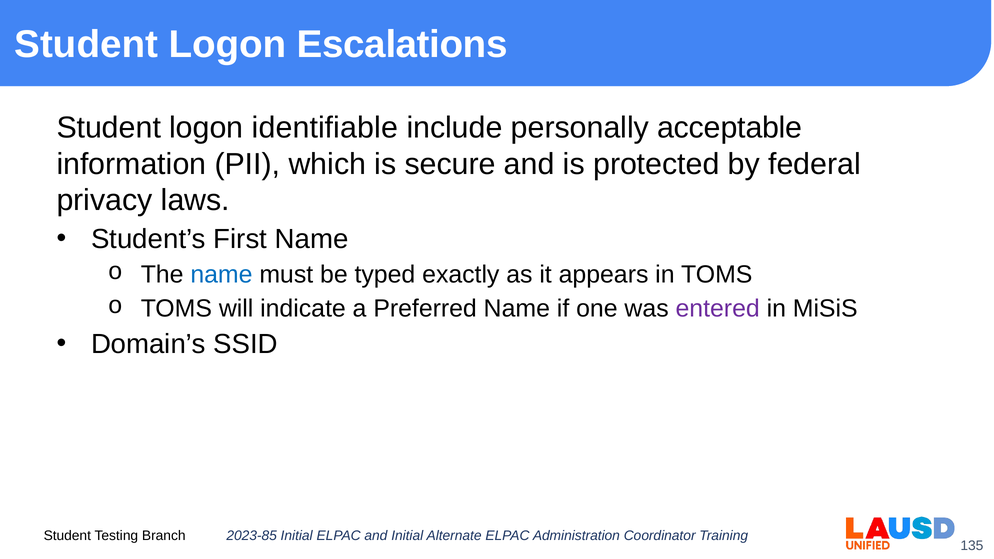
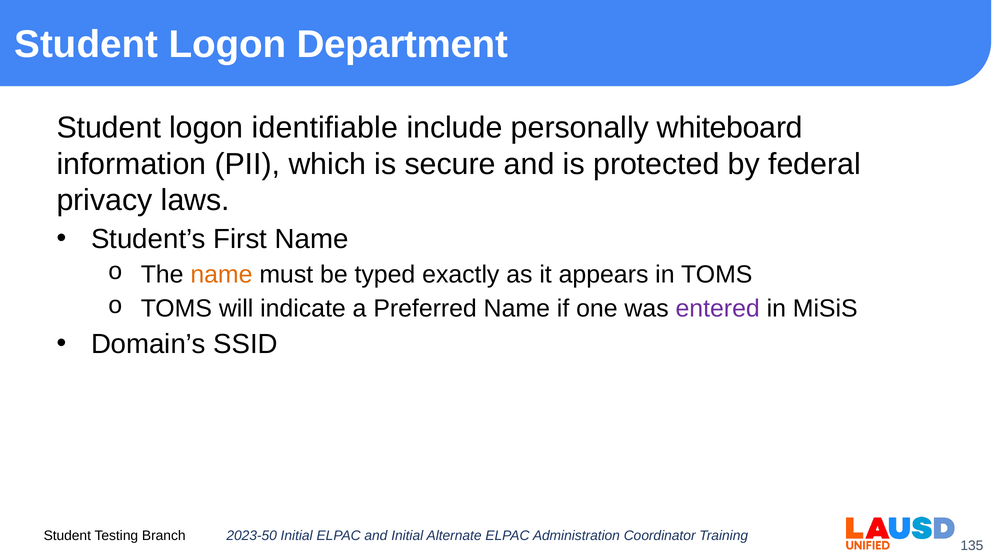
Escalations: Escalations -> Department
acceptable: acceptable -> whiteboard
name at (221, 275) colour: blue -> orange
2023-85: 2023-85 -> 2023-50
